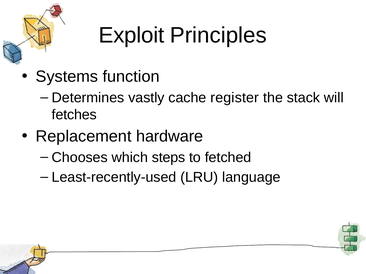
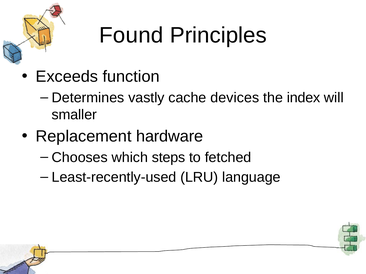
Exploit: Exploit -> Found
Systems: Systems -> Exceeds
register: register -> devices
stack: stack -> index
fetches: fetches -> smaller
